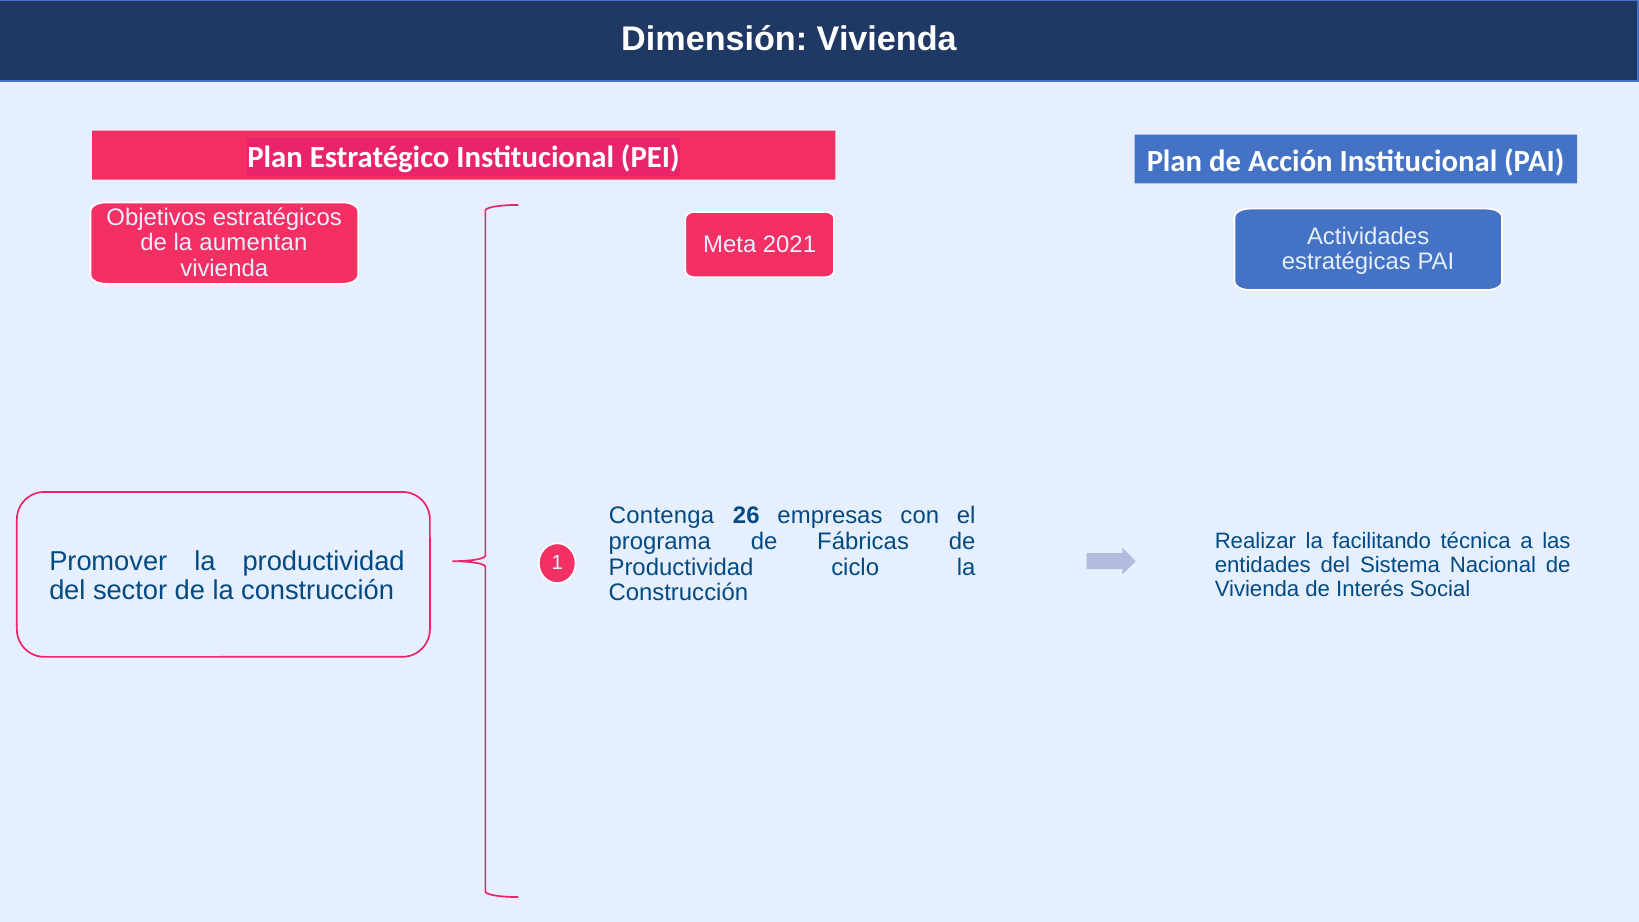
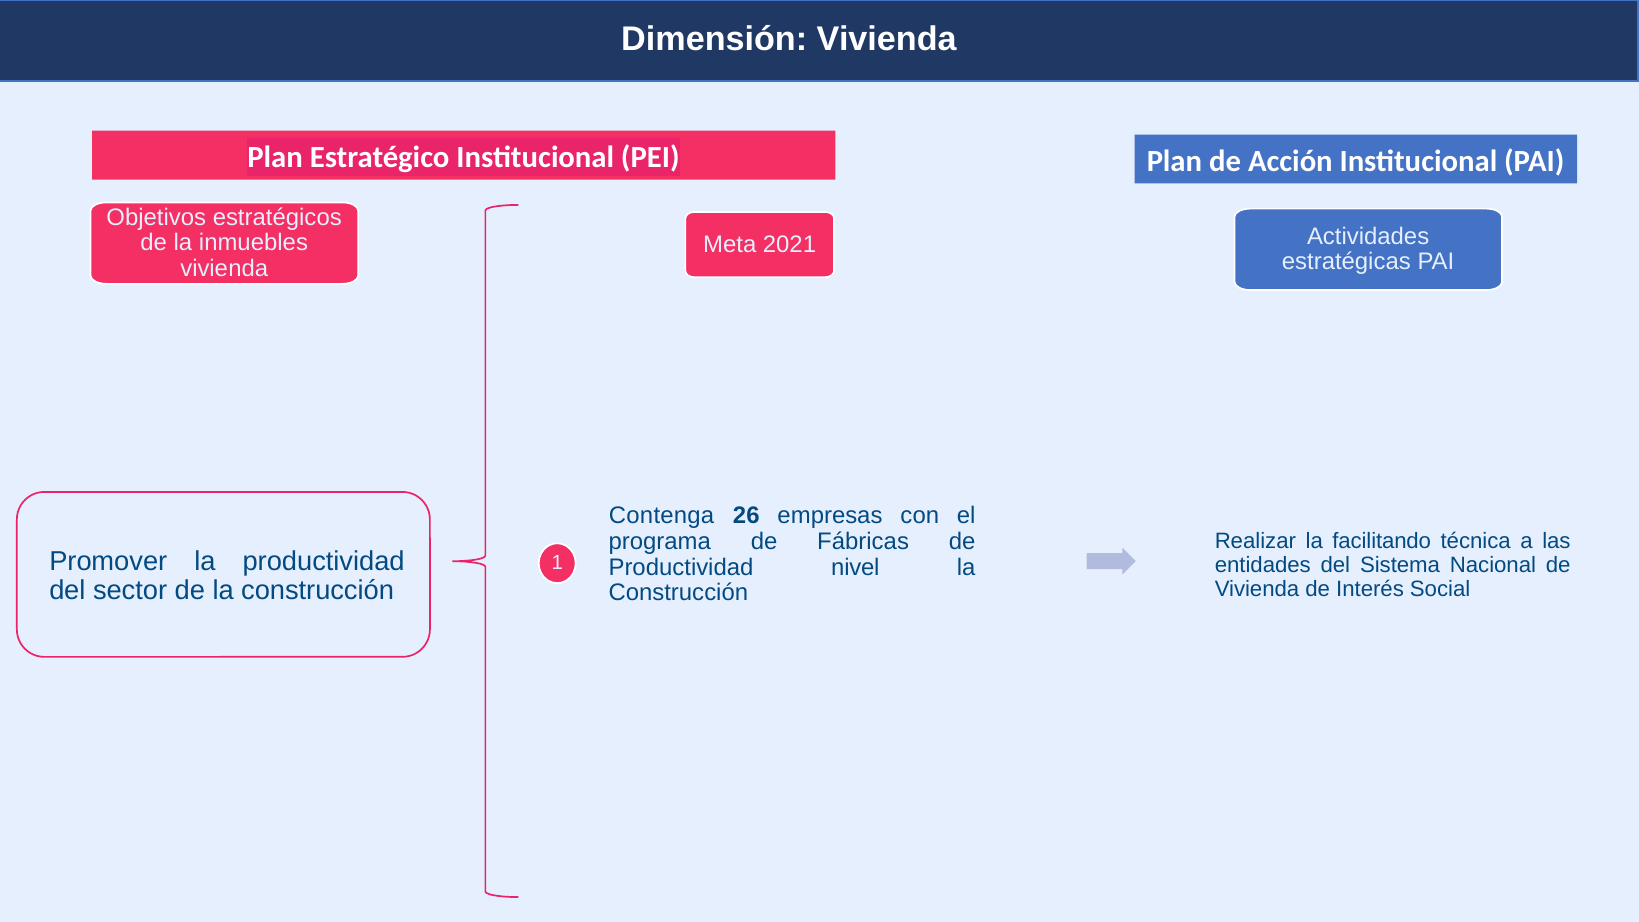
aumentan: aumentan -> inmuebles
ciclo: ciclo -> nivel
